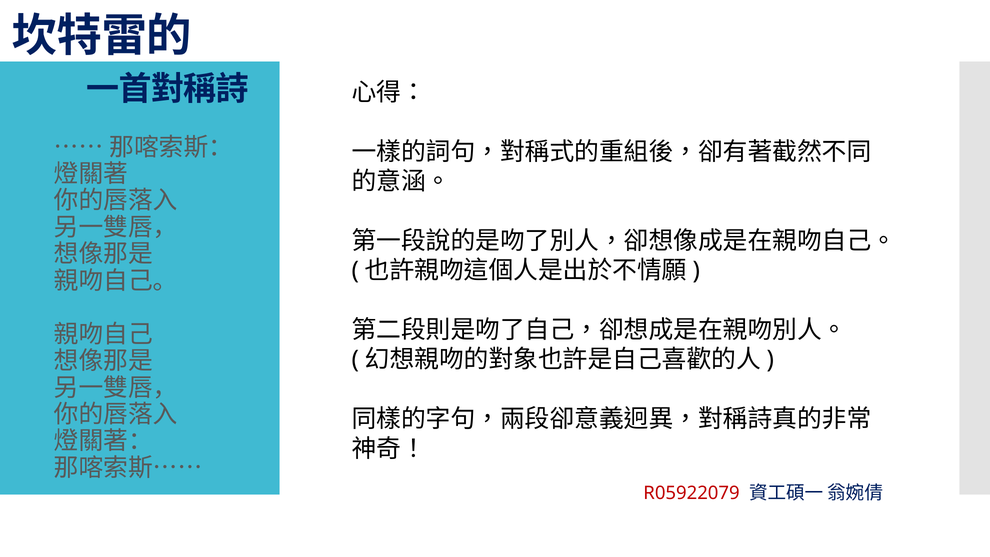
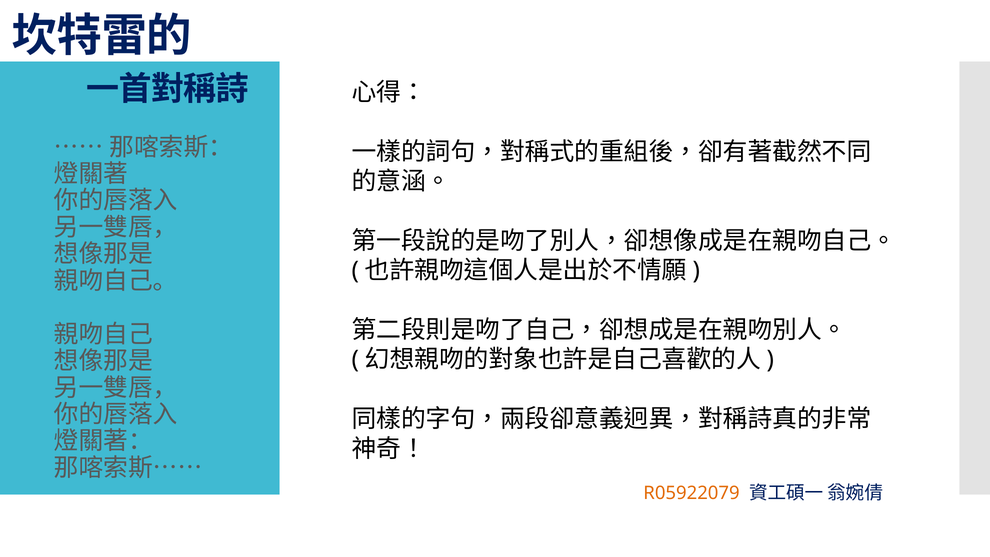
R05922079 colour: red -> orange
